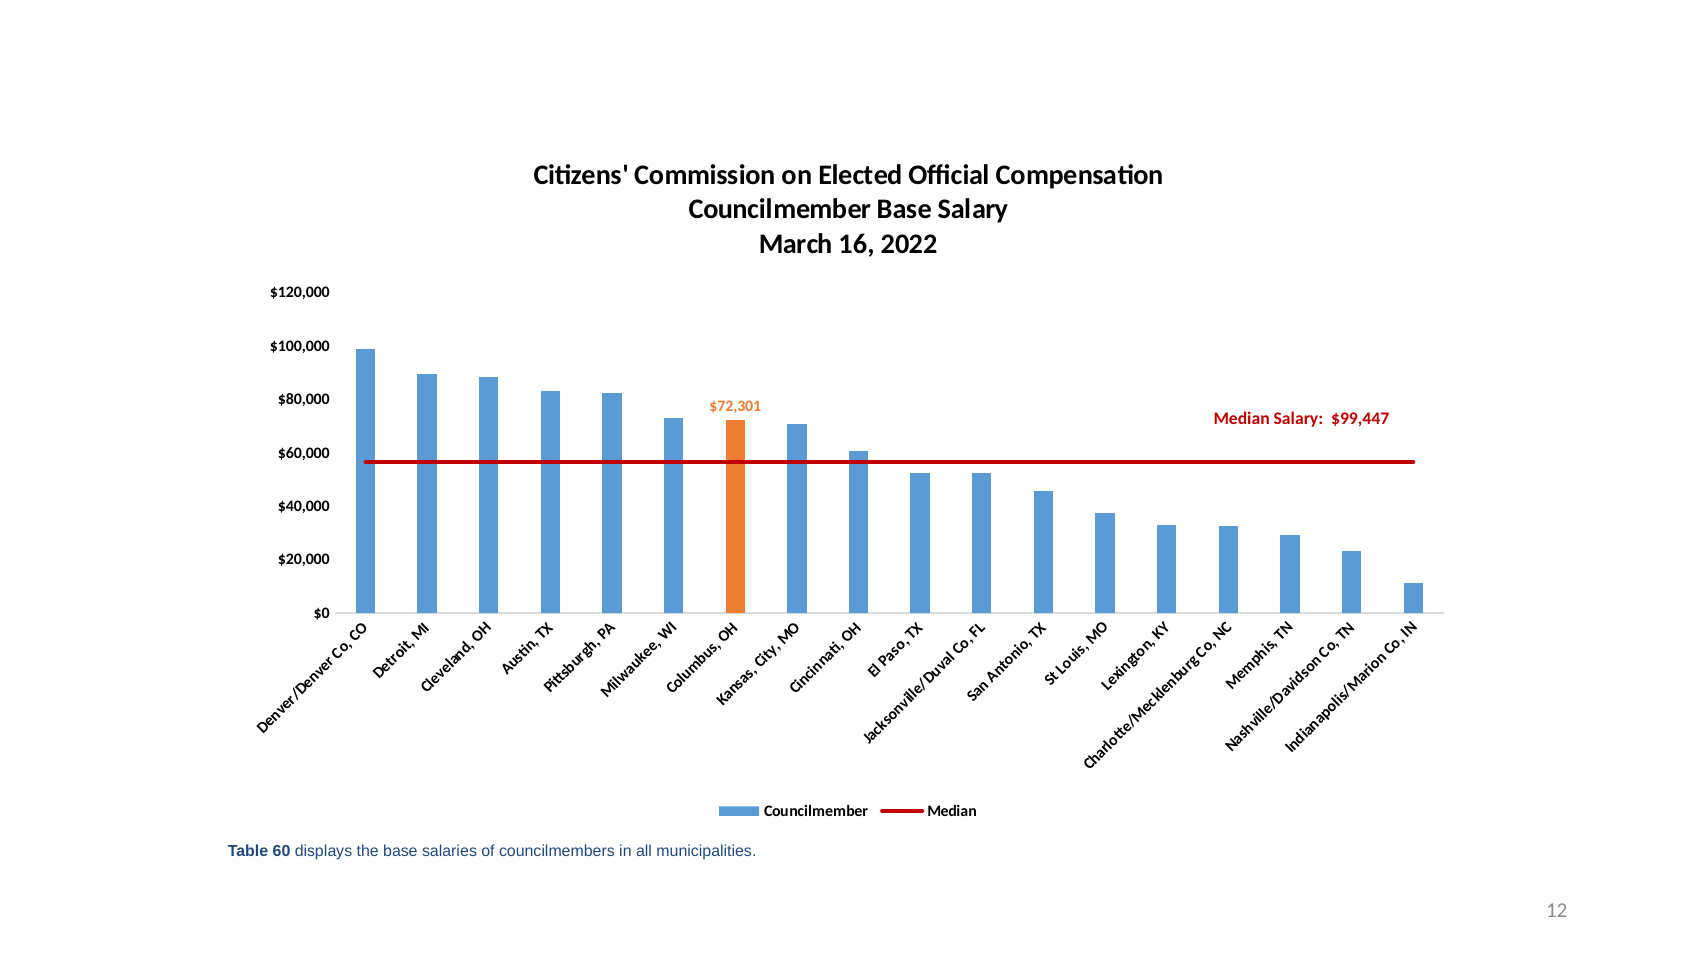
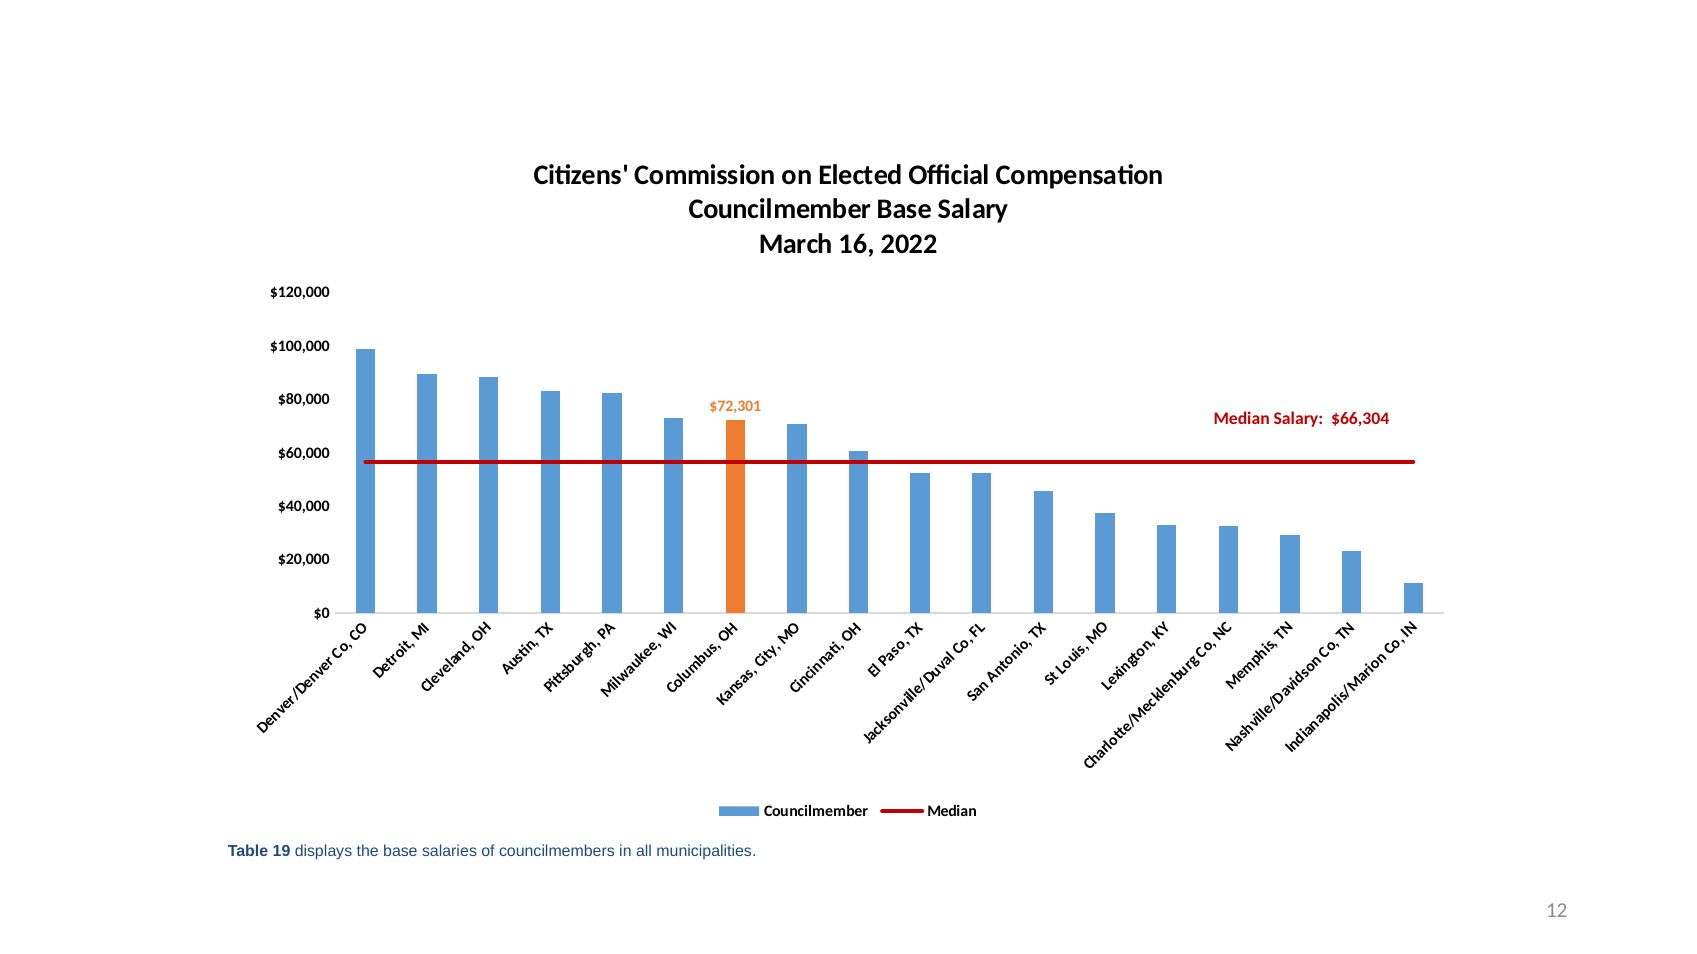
$99,447: $99,447 -> $66,304
60: 60 -> 19
